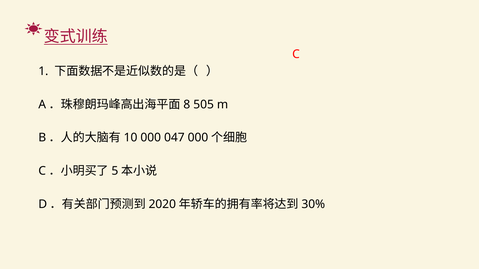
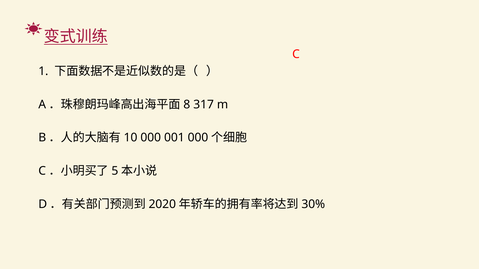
505: 505 -> 317
047: 047 -> 001
